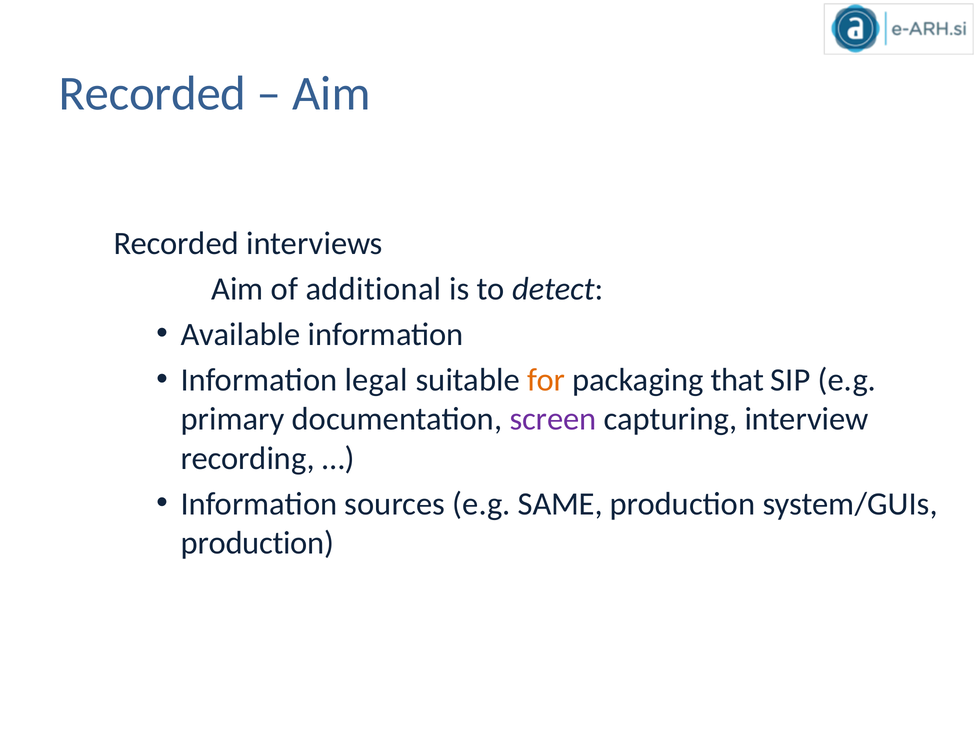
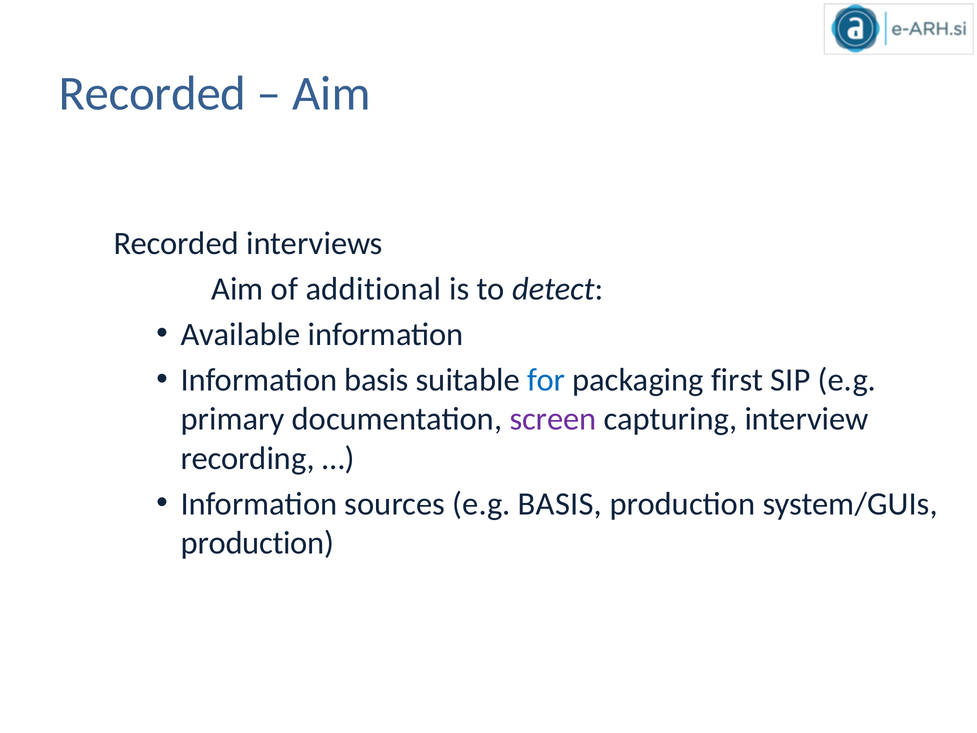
Information legal: legal -> basis
for colour: orange -> blue
that: that -> first
e.g SAME: SAME -> BASIS
